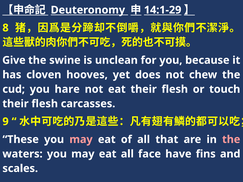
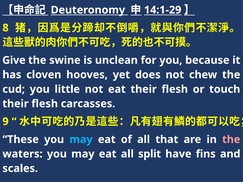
hare: hare -> little
may at (81, 140) colour: pink -> light blue
face: face -> split
